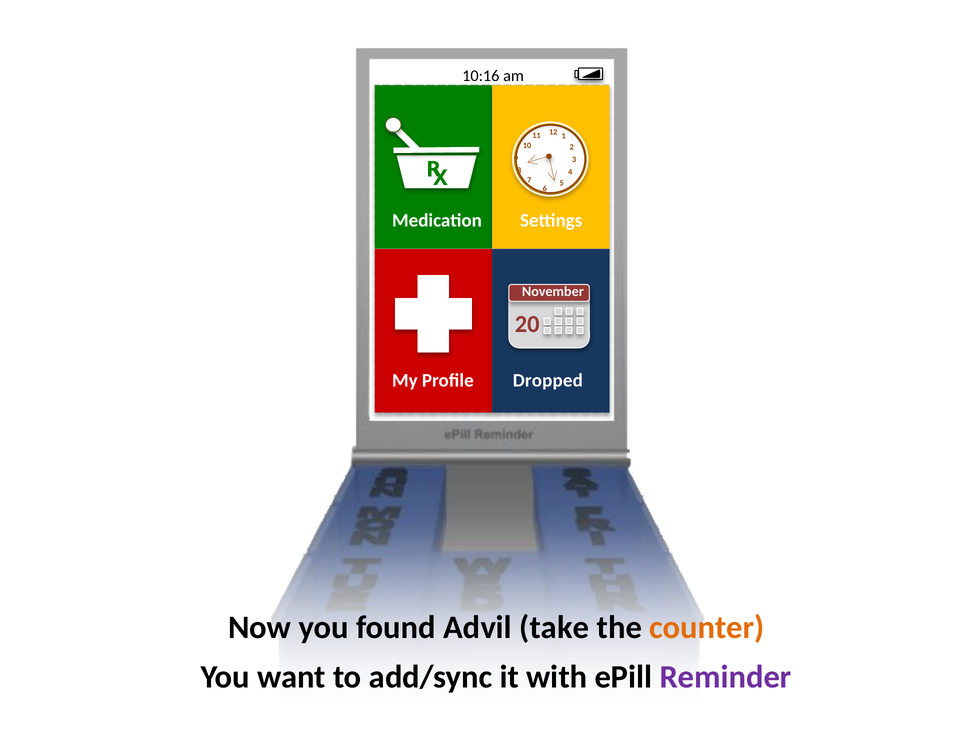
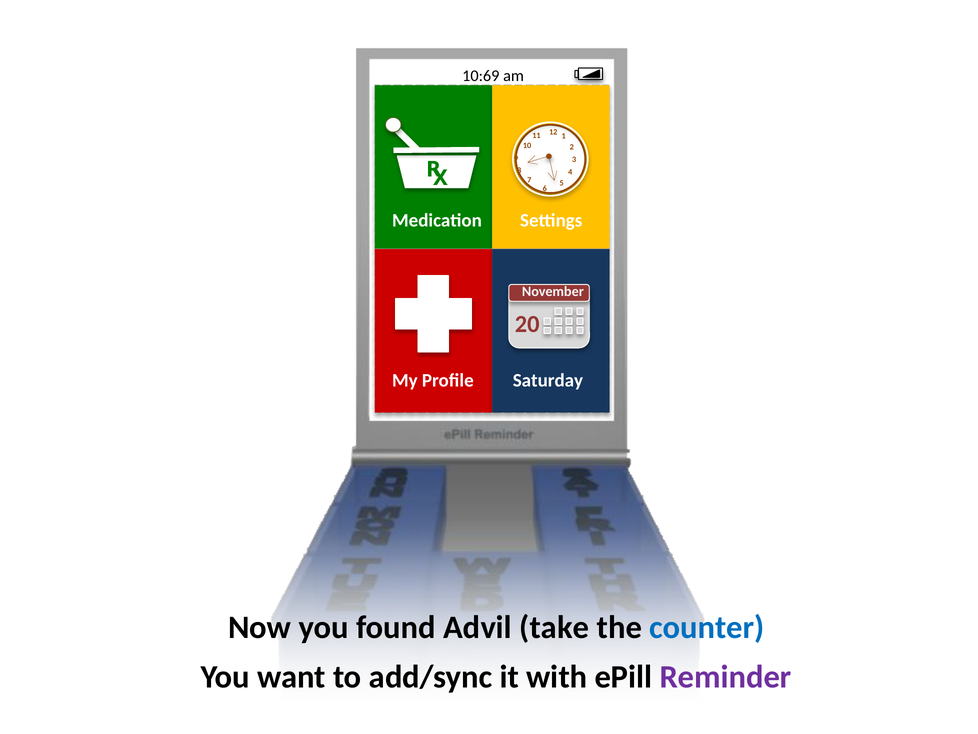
10:16: 10:16 -> 10:69
Dropped: Dropped -> Saturday
counter colour: orange -> blue
